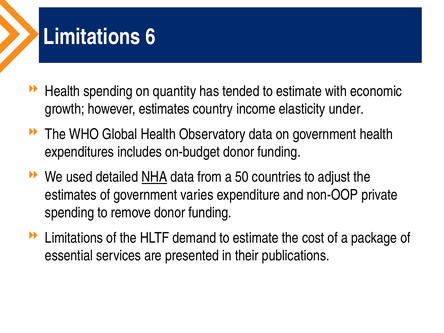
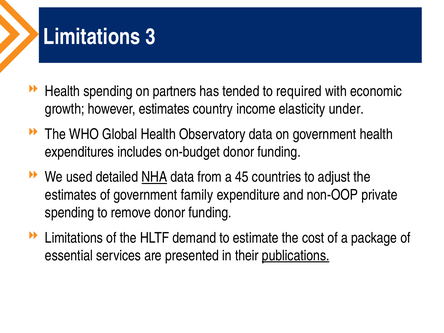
6: 6 -> 3
quantity: quantity -> partners
tended to estimate: estimate -> required
50: 50 -> 45
varies: varies -> family
publications underline: none -> present
